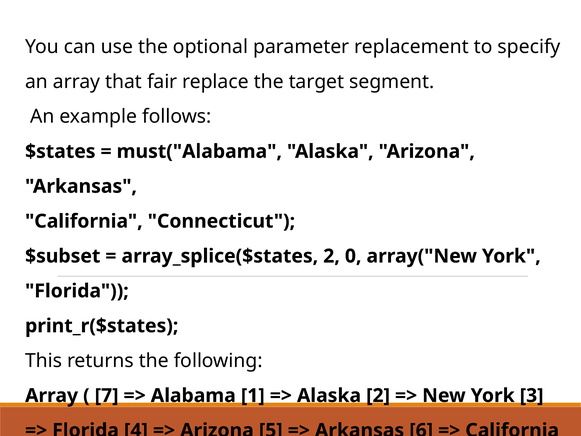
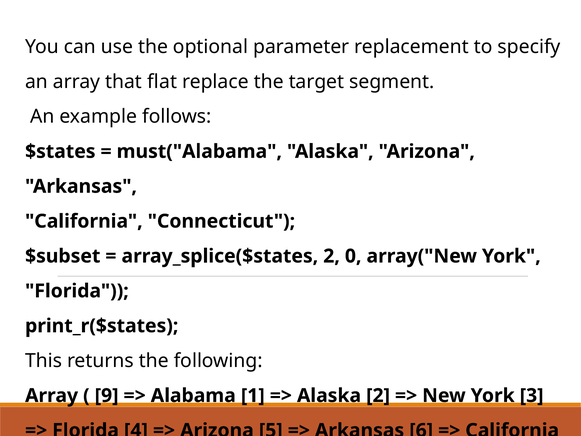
fair: fair -> flat
7 at (107, 395): 7 -> 9
